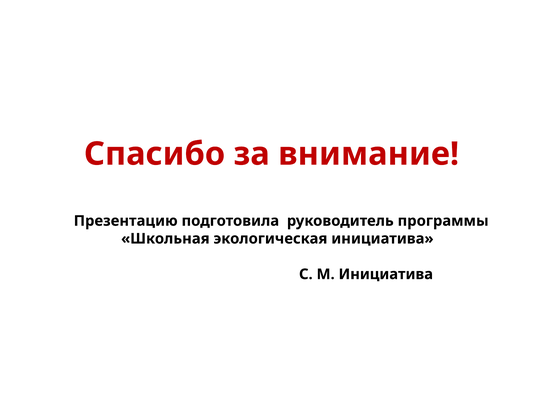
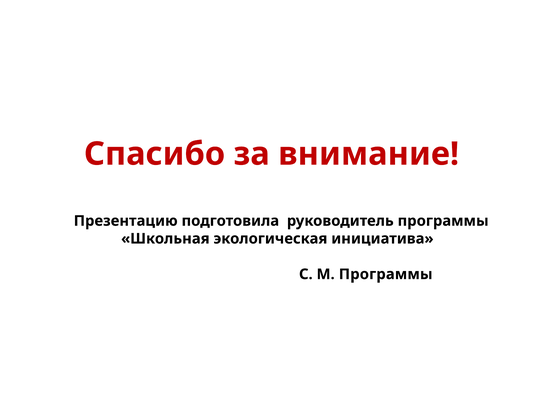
М Инициатива: Инициатива -> Программы
